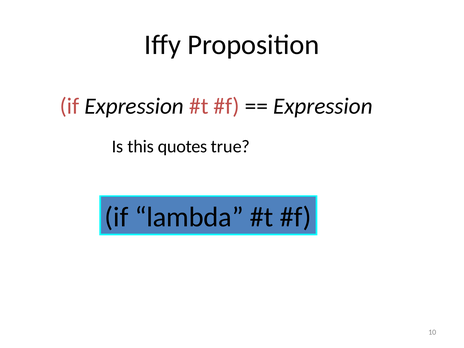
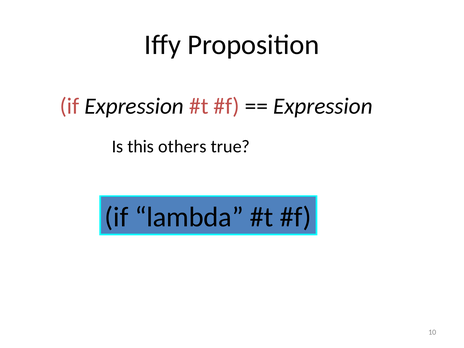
quotes: quotes -> others
